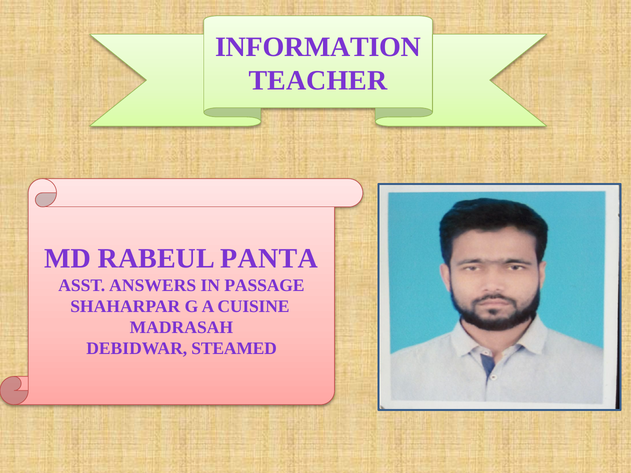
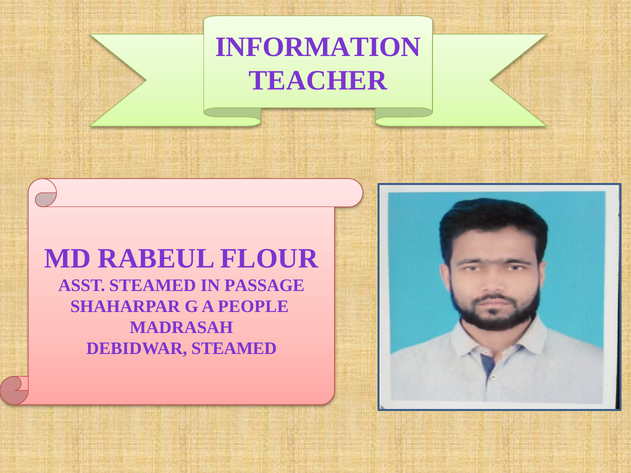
PANTA: PANTA -> FLOUR
ASST ANSWERS: ANSWERS -> STEAMED
CUISINE: CUISINE -> PEOPLE
